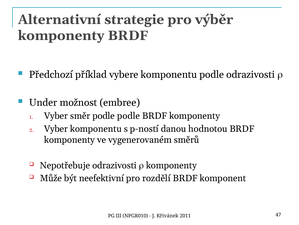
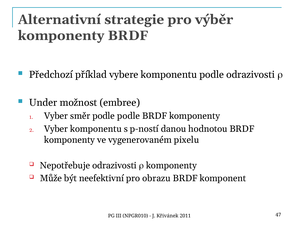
směrů: směrů -> pixelu
rozdělí: rozdělí -> obrazu
